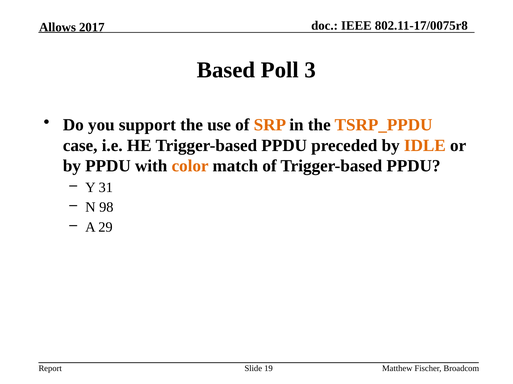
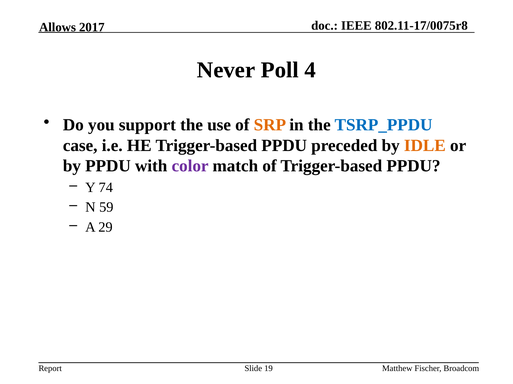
Based: Based -> Never
3: 3 -> 4
TSRP_PPDU colour: orange -> blue
color colour: orange -> purple
31: 31 -> 74
98: 98 -> 59
